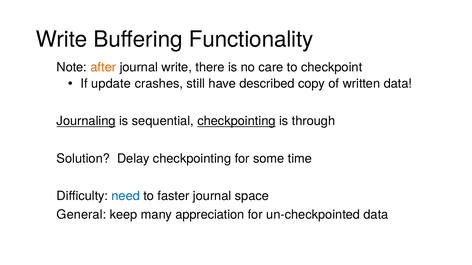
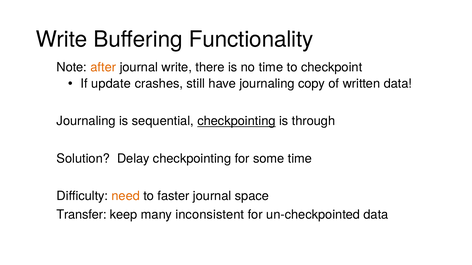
no care: care -> time
have described: described -> journaling
Journaling at (86, 121) underline: present -> none
need colour: blue -> orange
General: General -> Transfer
appreciation: appreciation -> inconsistent
